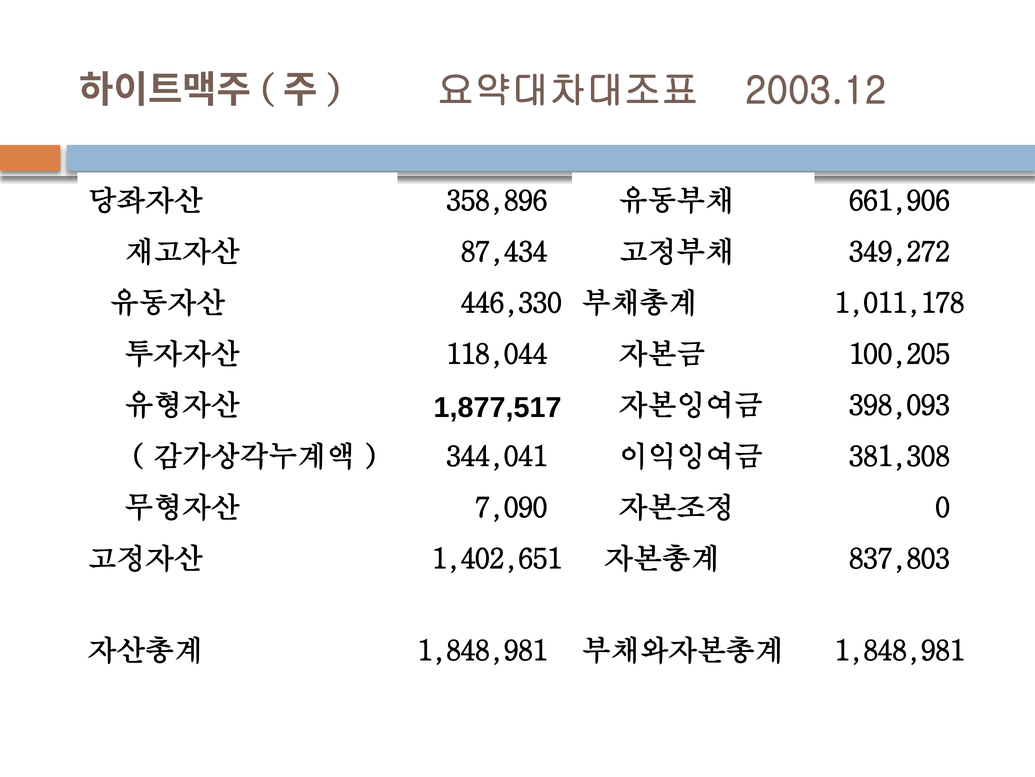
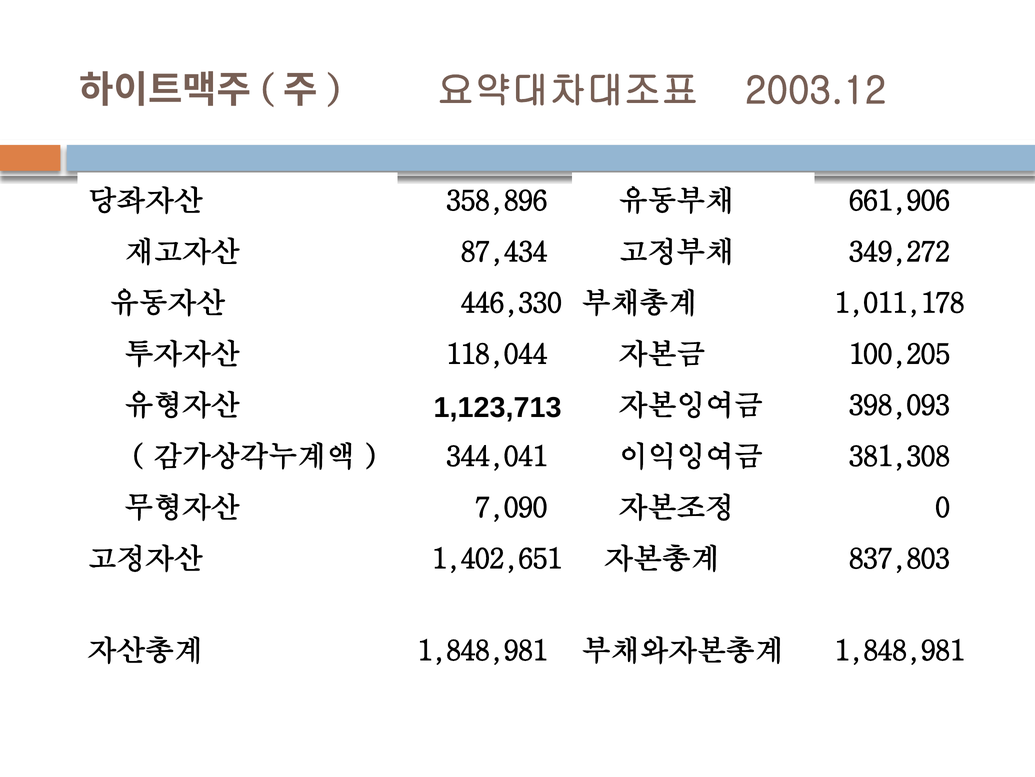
1,877,517: 1,877,517 -> 1,123,713
